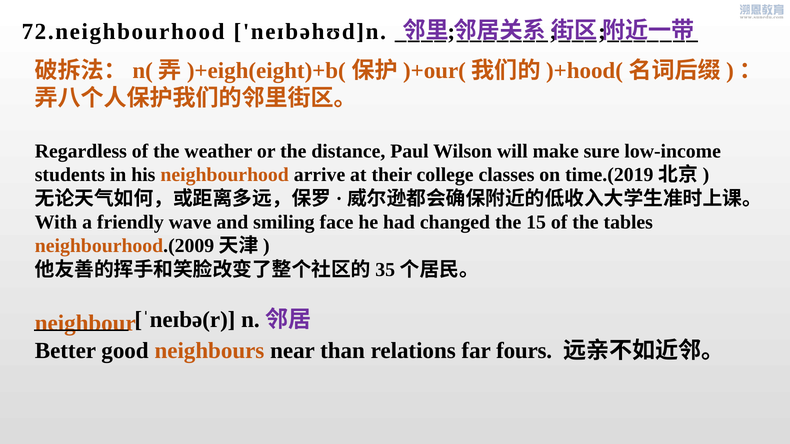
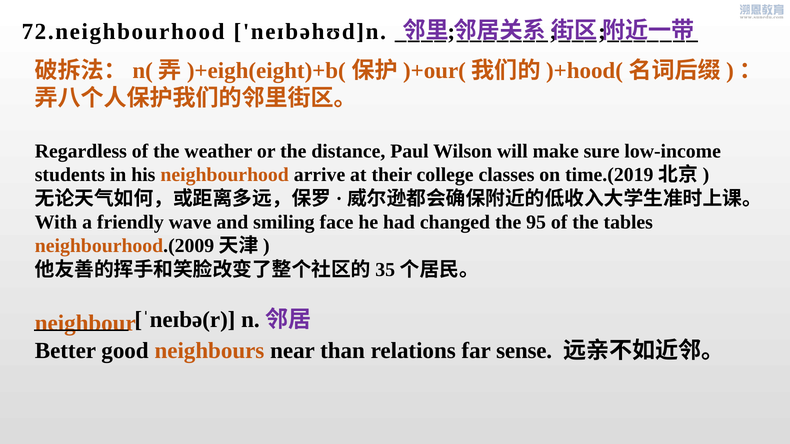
15: 15 -> 95
fours: fours -> sense
